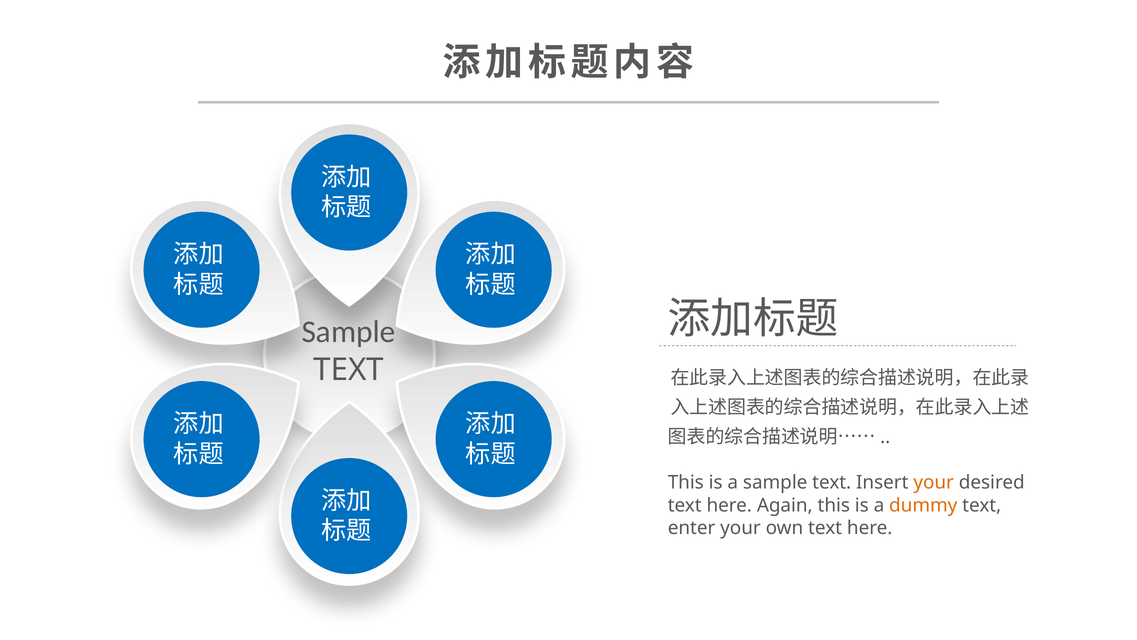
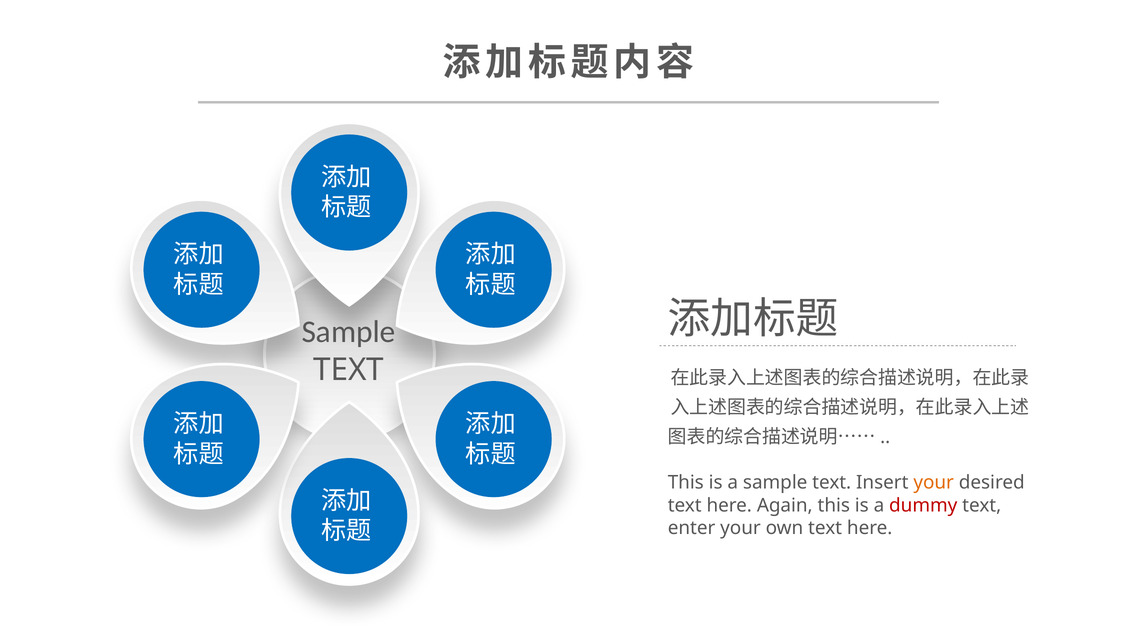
dummy colour: orange -> red
